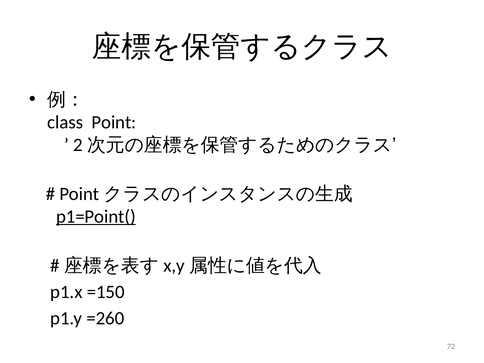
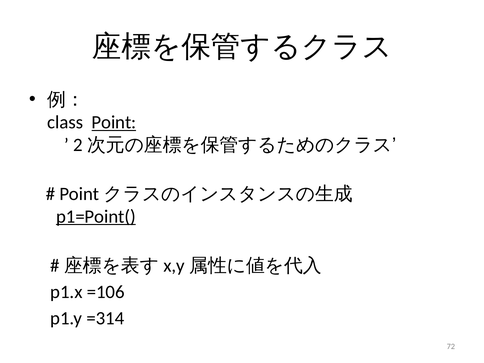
Point underline: none -> present
=150: =150 -> =106
=260: =260 -> =314
